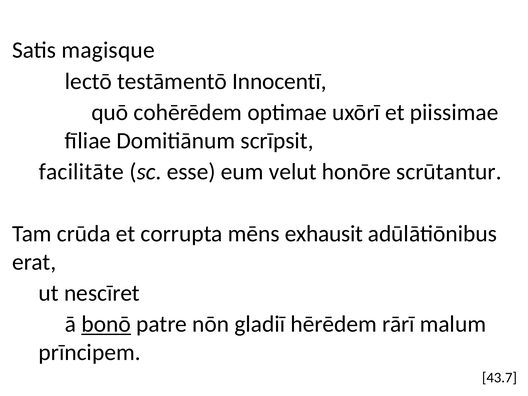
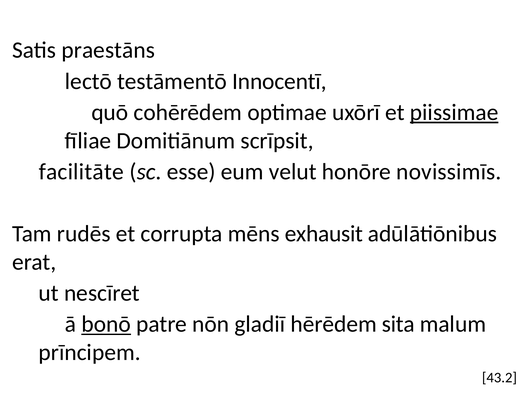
magisque: magisque -> praestāns
piissimae underline: none -> present
scrūtantur: scrūtantur -> novissimīs
crūda: crūda -> rudēs
rārī: rārī -> sita
43.7: 43.7 -> 43.2
